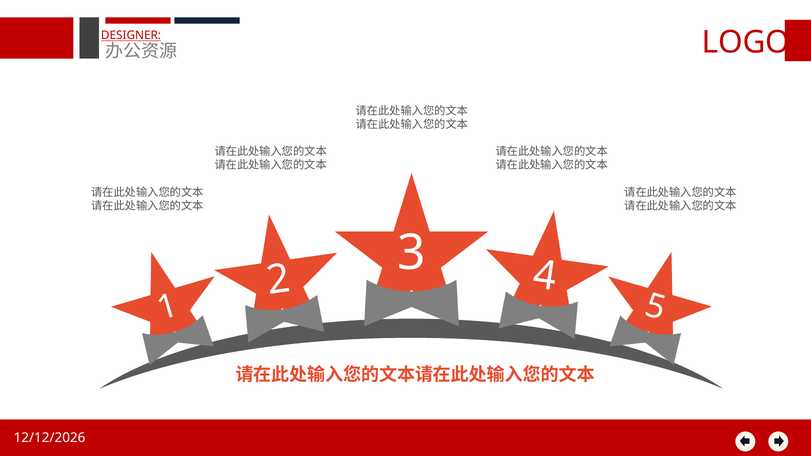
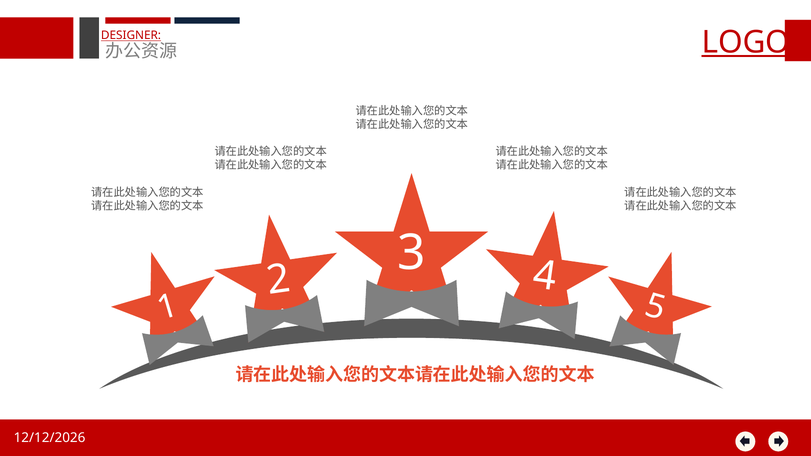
LOGO underline: none -> present
